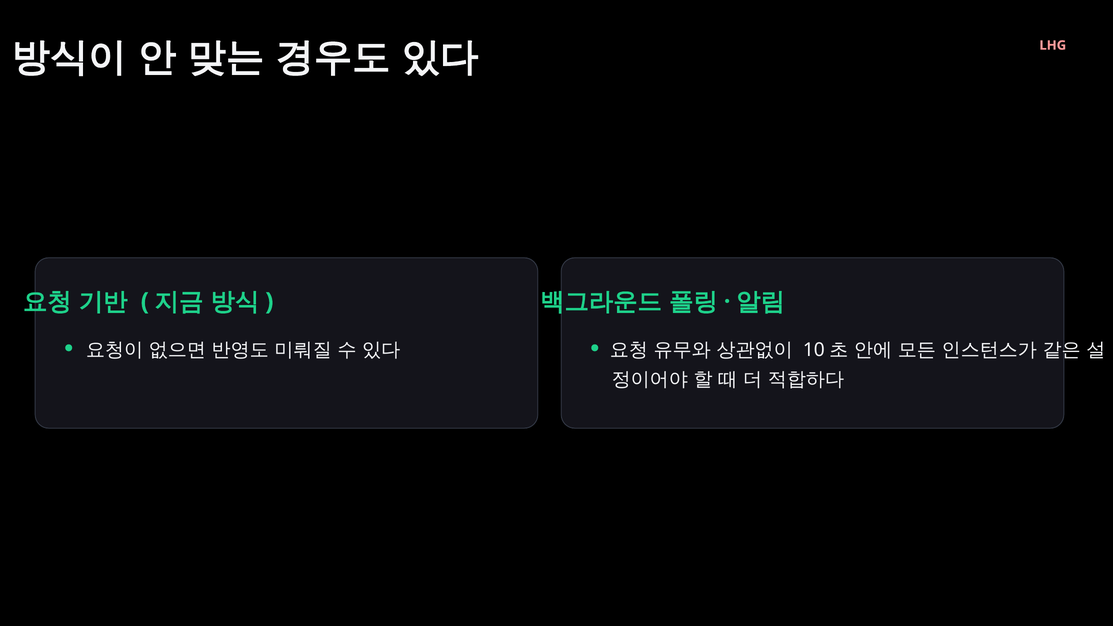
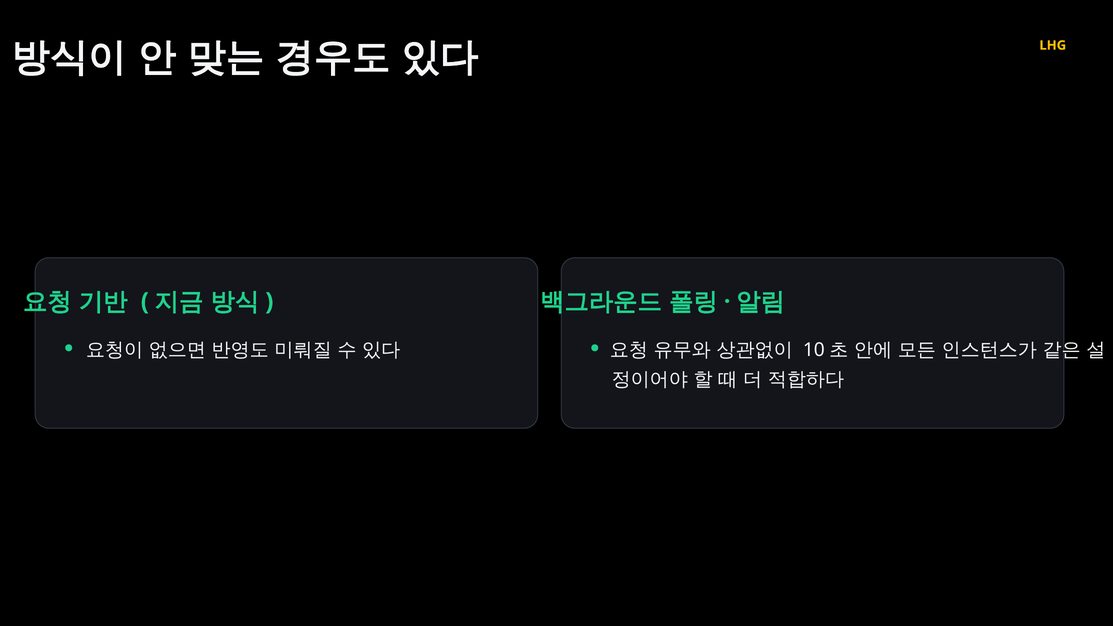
LHG colour: pink -> yellow
